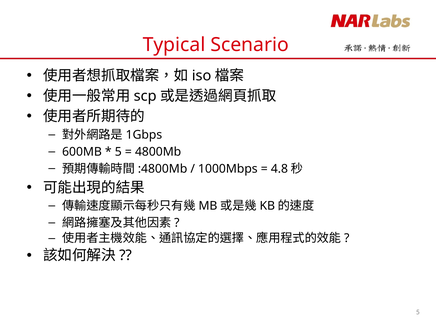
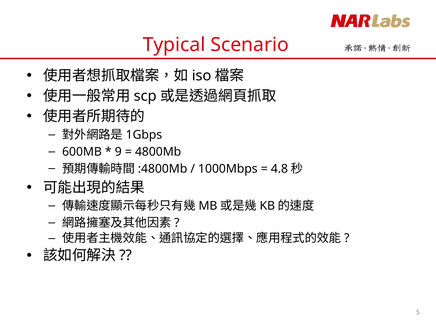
5 at (118, 152): 5 -> 9
